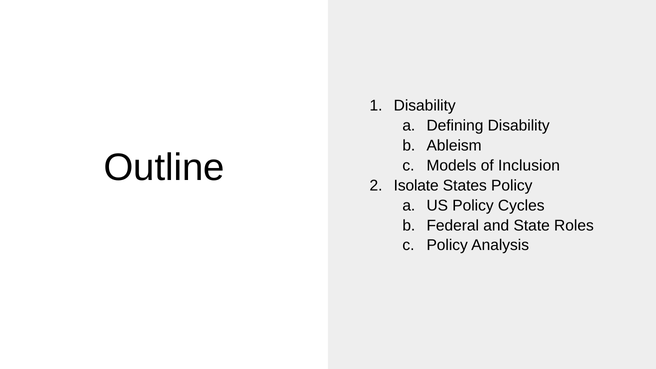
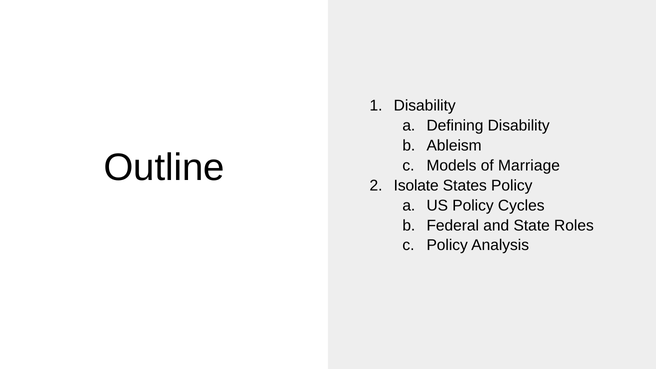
Inclusion: Inclusion -> Marriage
